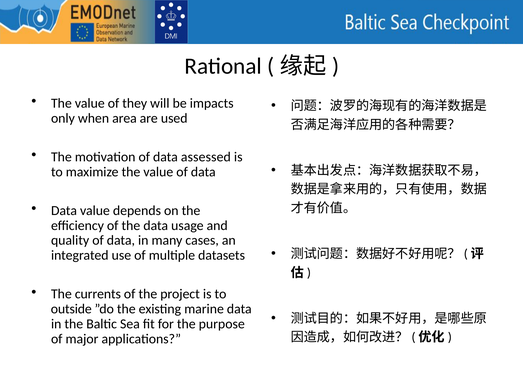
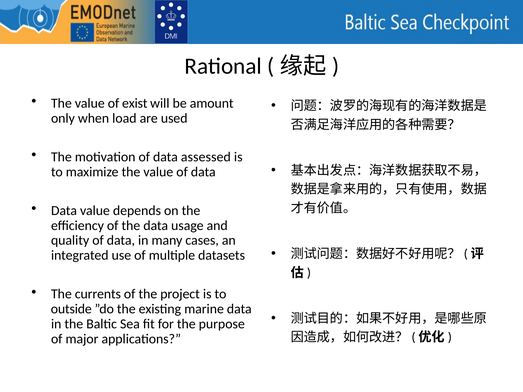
they: they -> exist
impacts: impacts -> amount
area: area -> load
